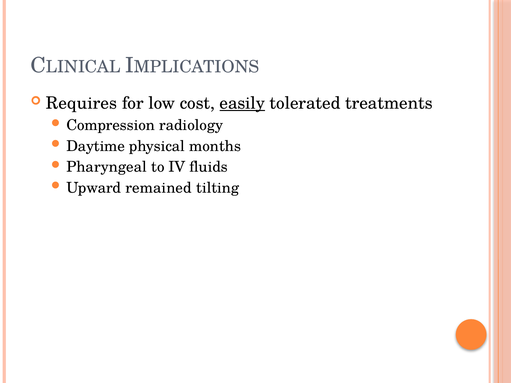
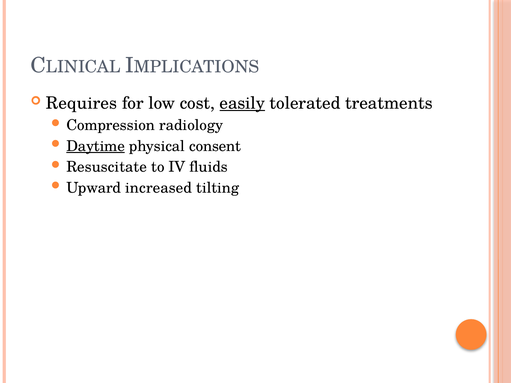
Daytime underline: none -> present
months: months -> consent
Pharyngeal: Pharyngeal -> Resuscitate
remained: remained -> increased
